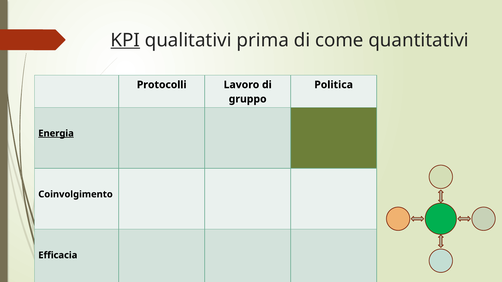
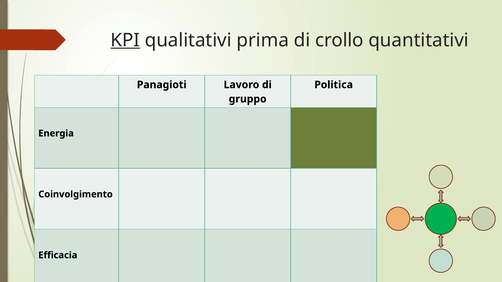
come: come -> crollo
Protocolli: Protocolli -> Panagioti
Energia underline: present -> none
